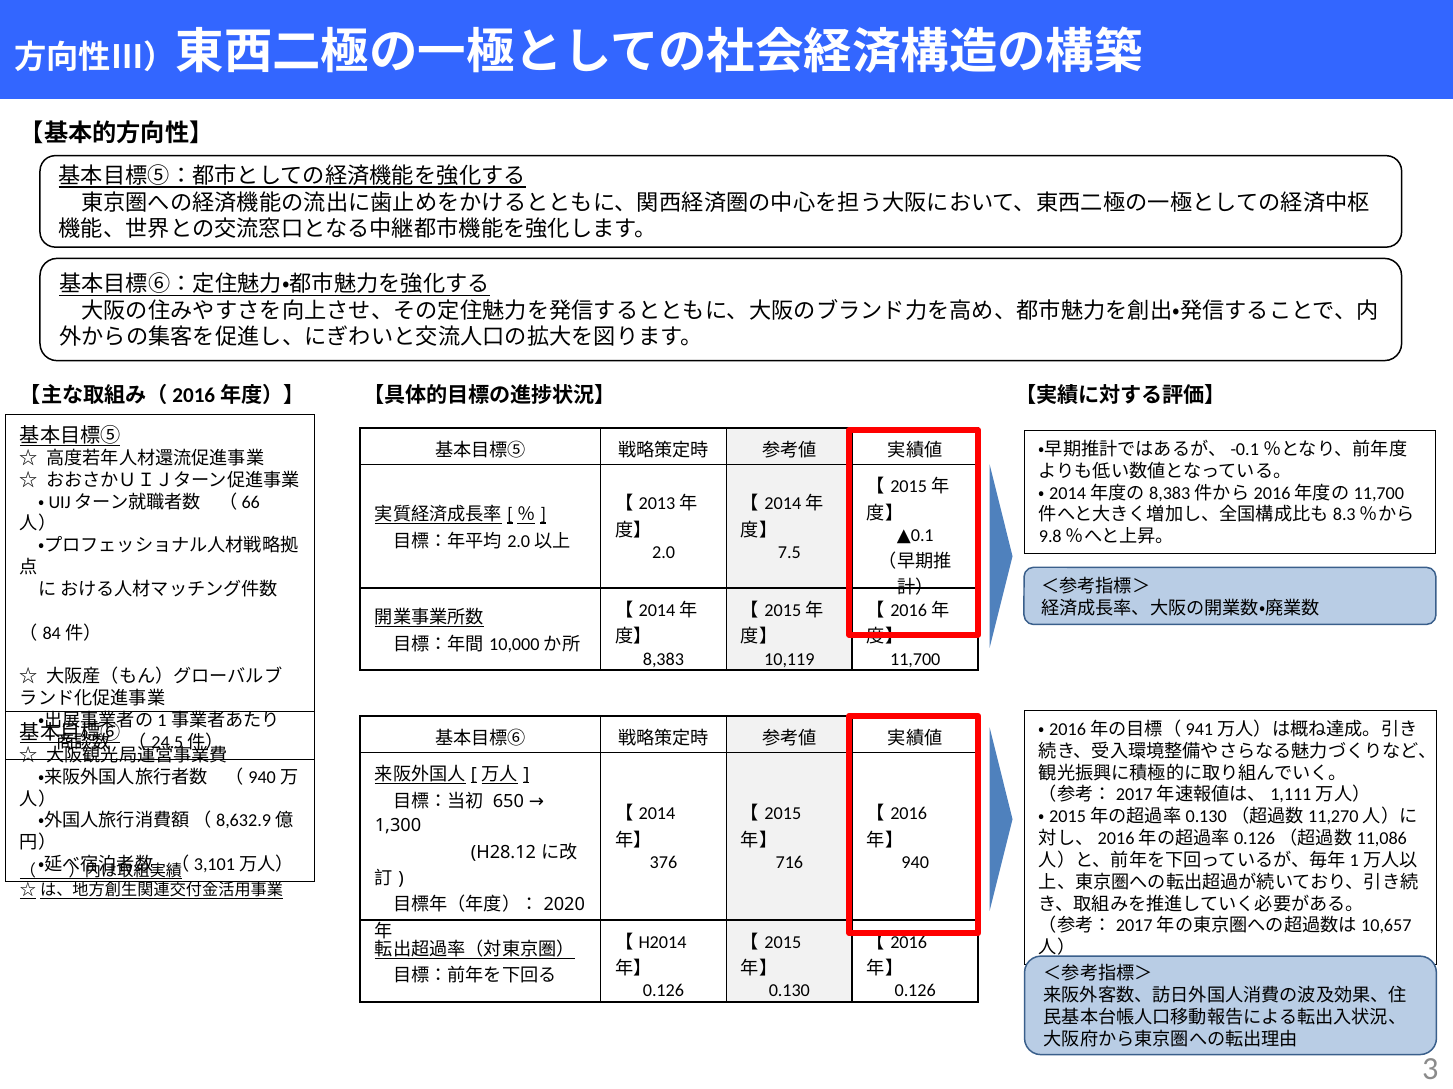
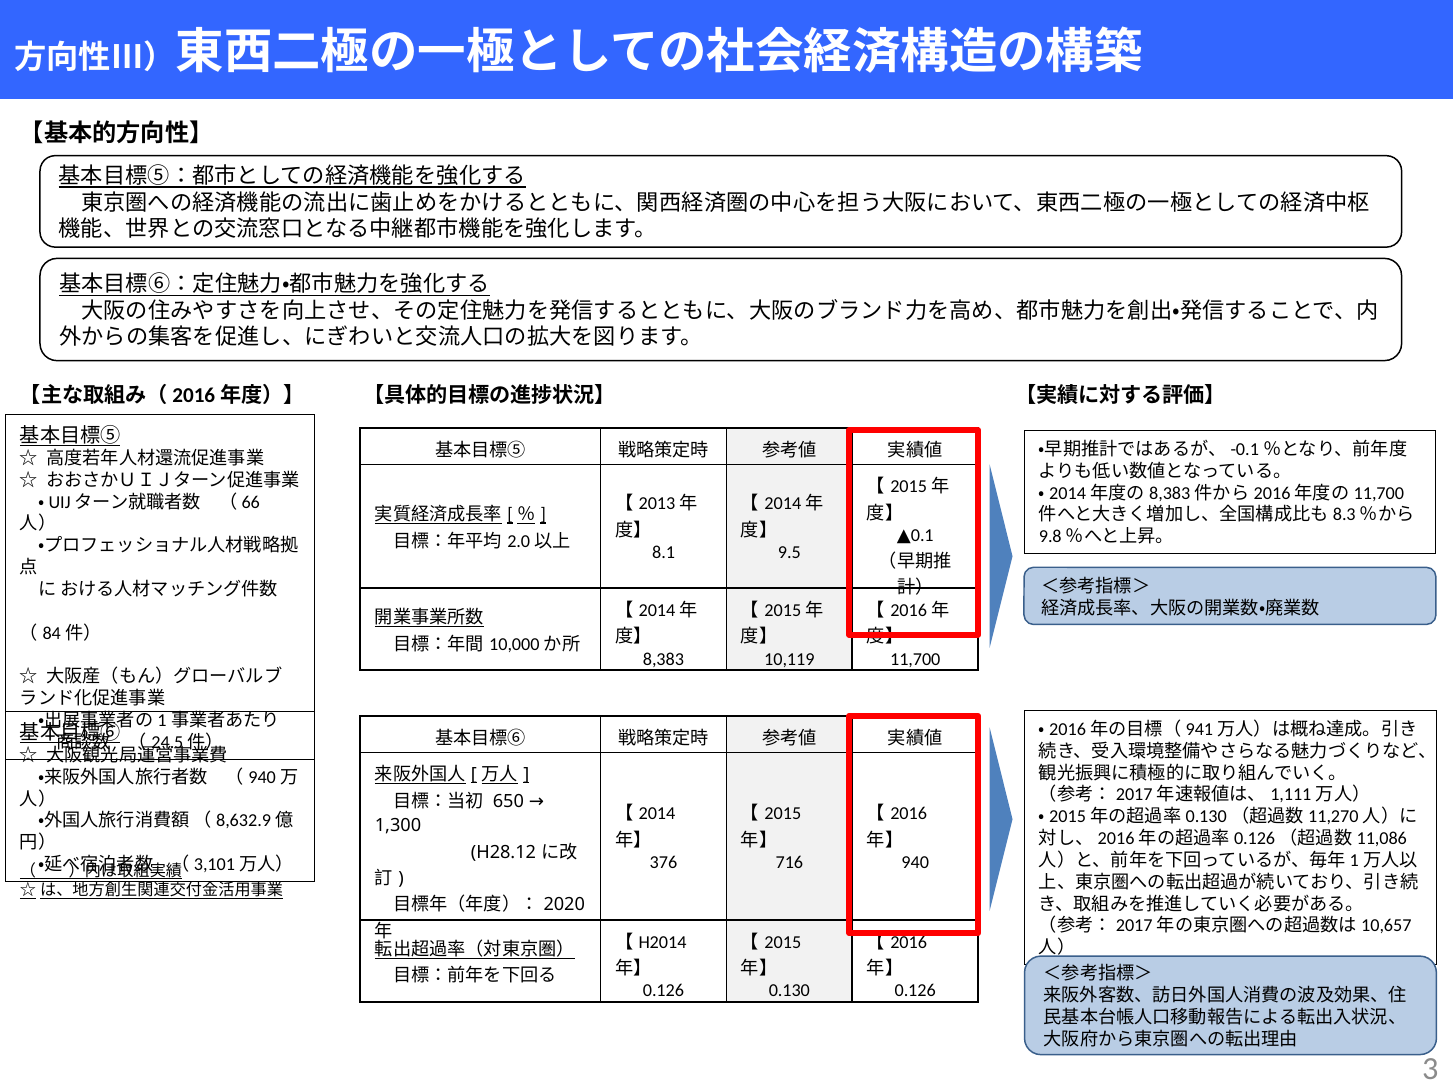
2.0: 2.0 -> 8.1
7.5: 7.5 -> 9.5
